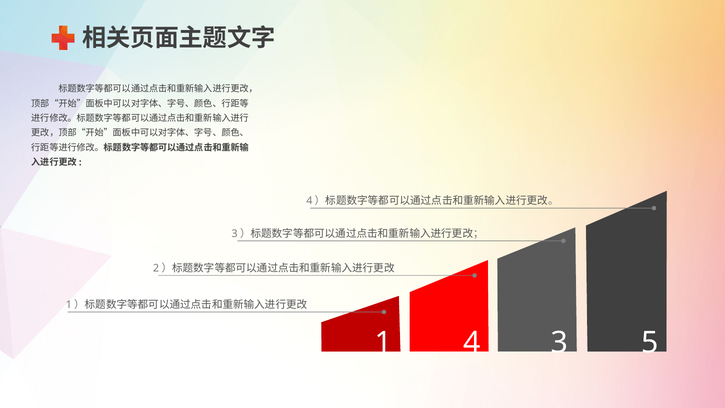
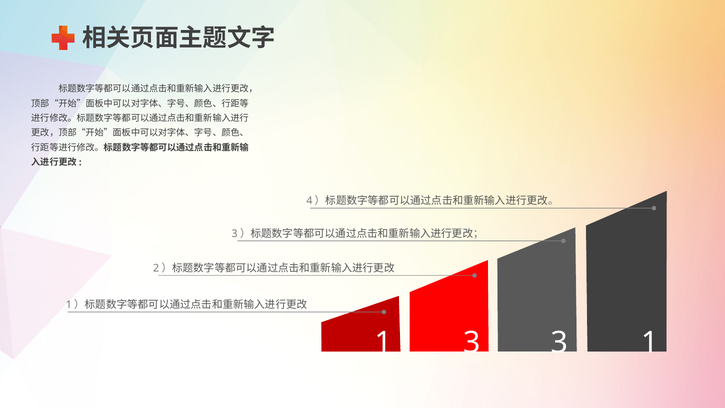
1 4: 4 -> 3
3 5: 5 -> 1
